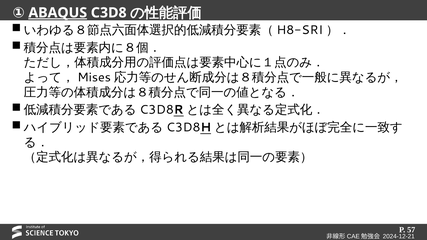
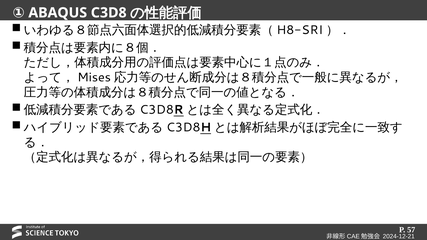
ABAQUS underline: present -> none
